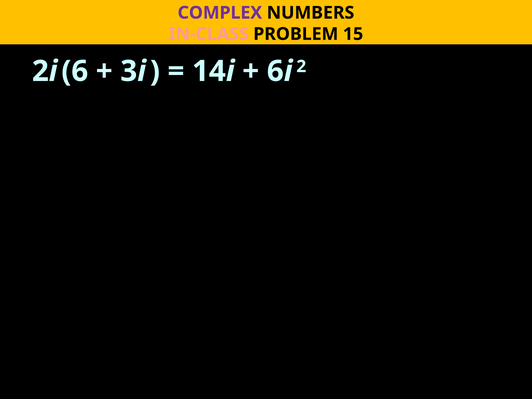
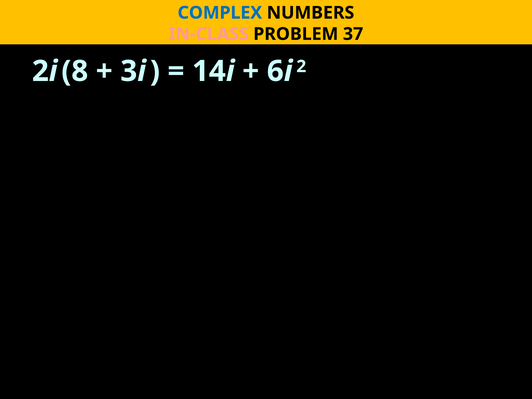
COMPLEX colour: purple -> blue
15: 15 -> 37
6: 6 -> 8
